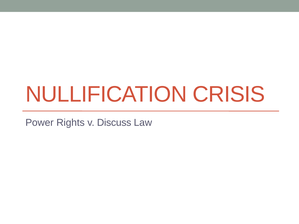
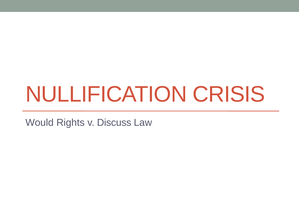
Power: Power -> Would
